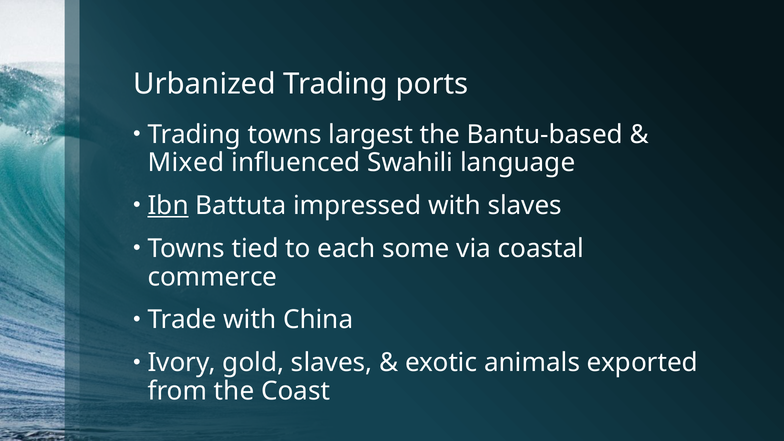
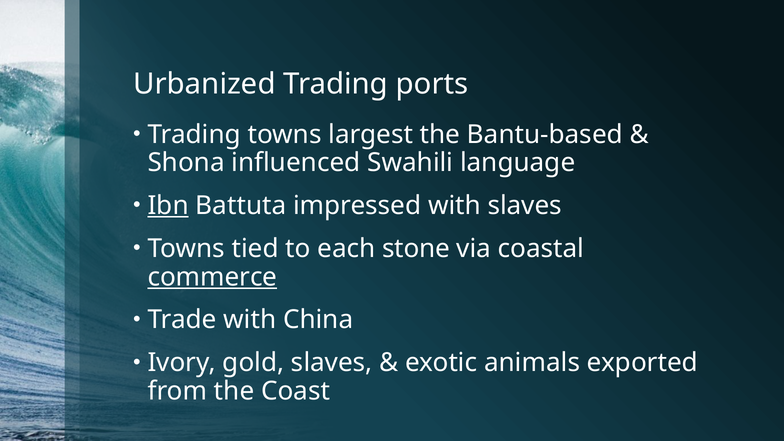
Mixed: Mixed -> Shona
some: some -> stone
commerce underline: none -> present
